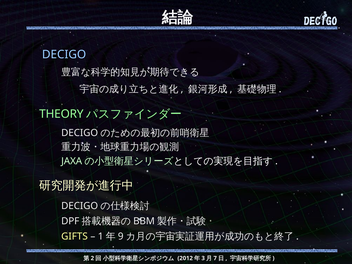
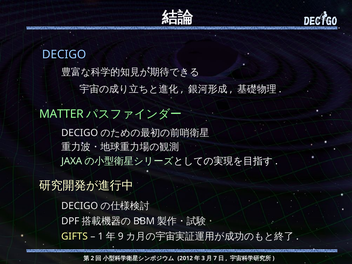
THEORY: THEORY -> MATTER
